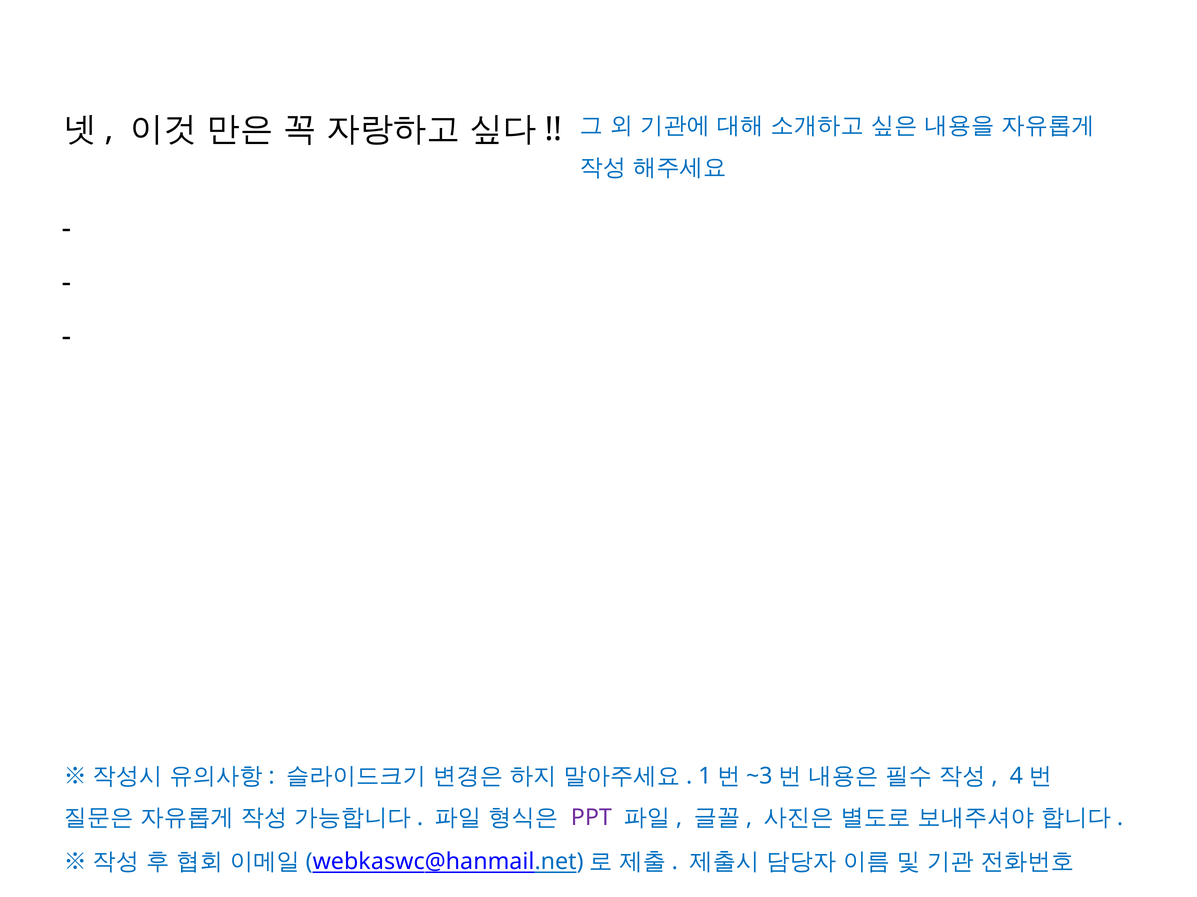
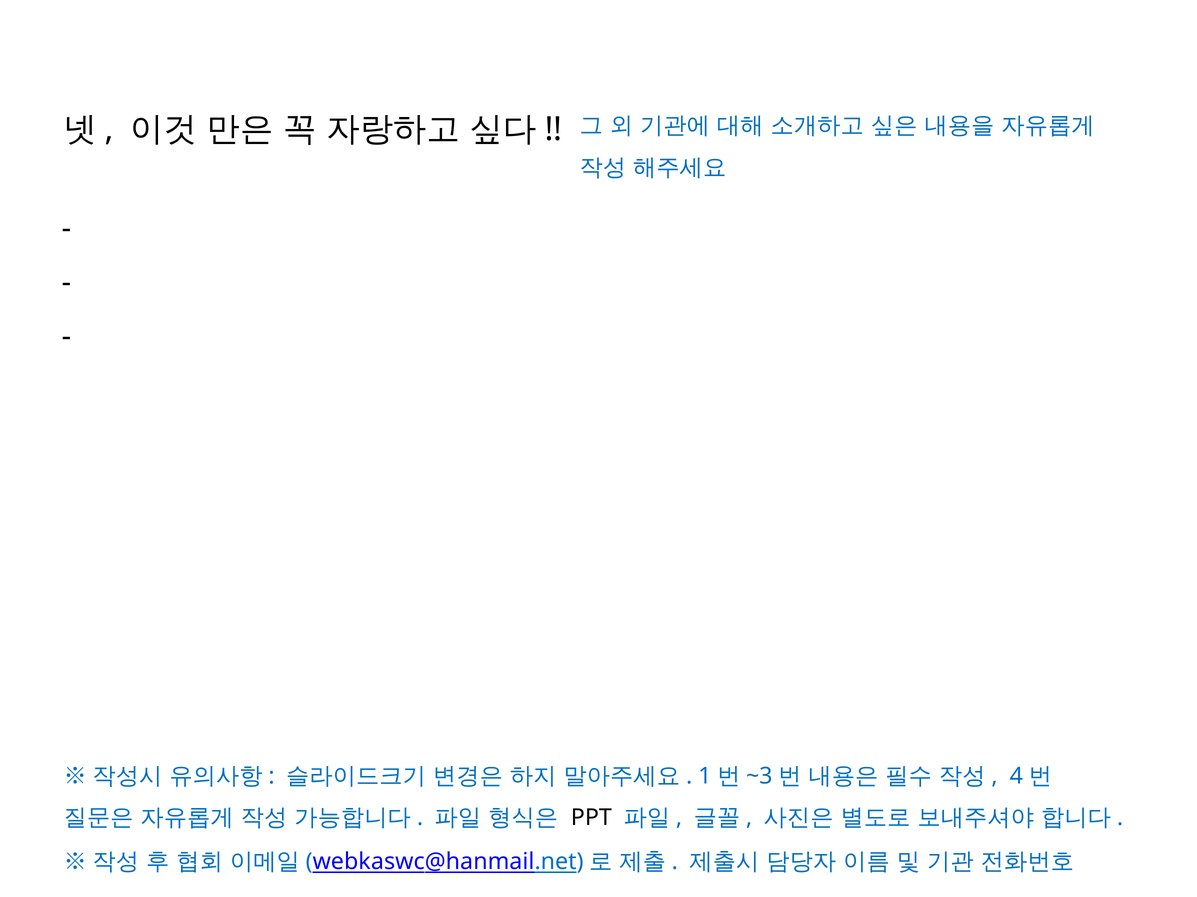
PPT colour: purple -> black
